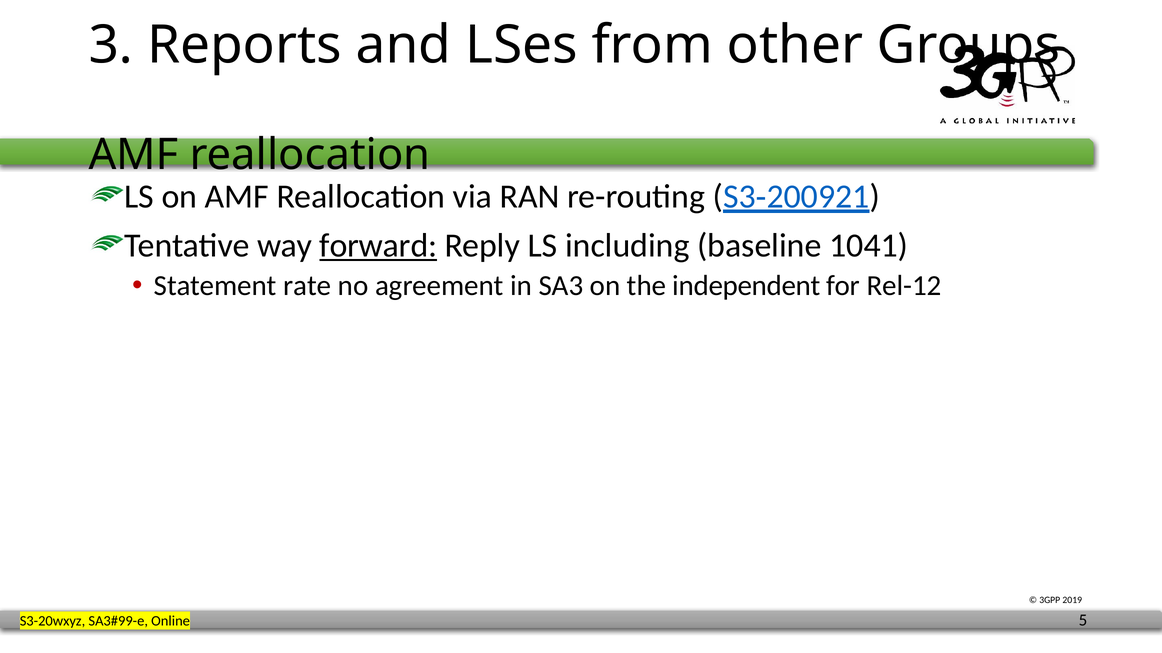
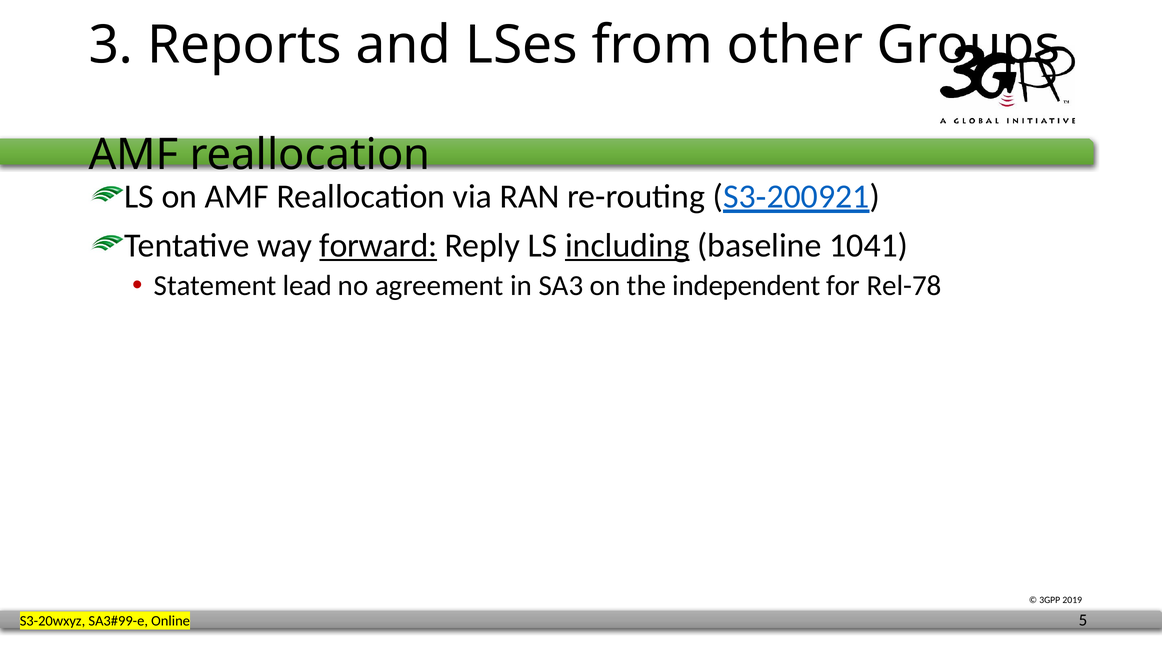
including underline: none -> present
rate: rate -> lead
Rel-12: Rel-12 -> Rel-78
